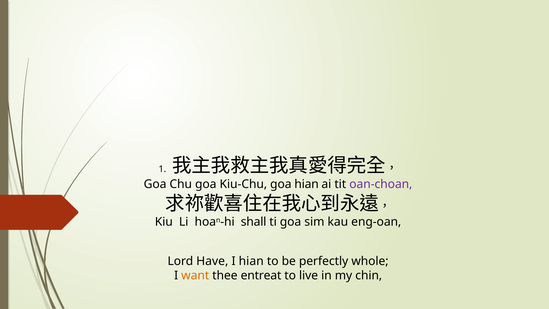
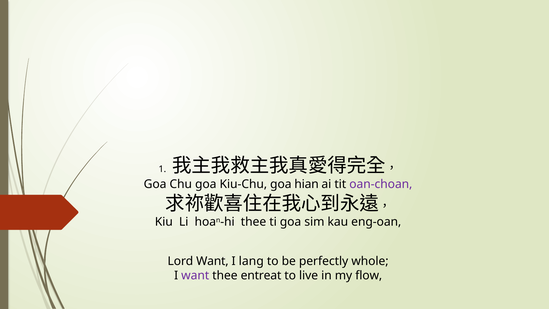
hoan-hi shall: shall -> thee
Lord Have: Have -> Want
I hian: hian -> lang
want at (195, 275) colour: orange -> purple
chin: chin -> flow
